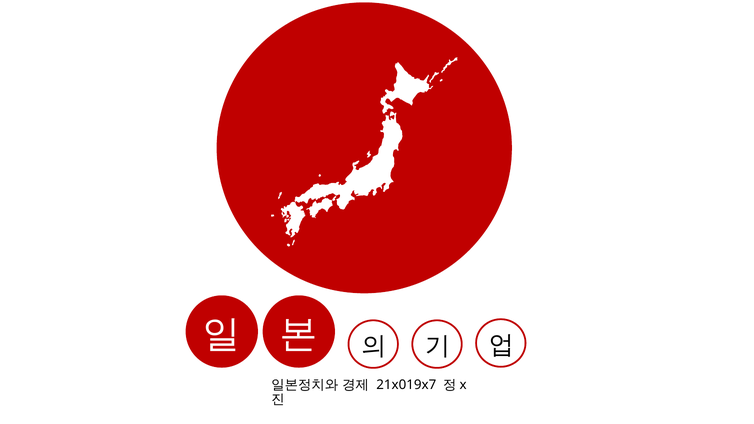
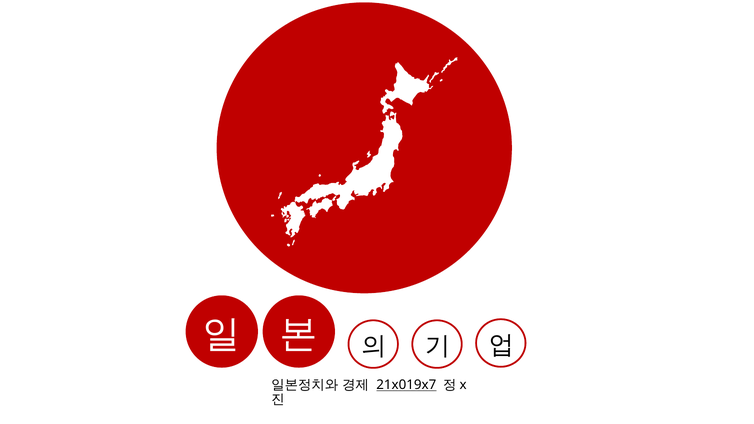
21x019x7 underline: none -> present
